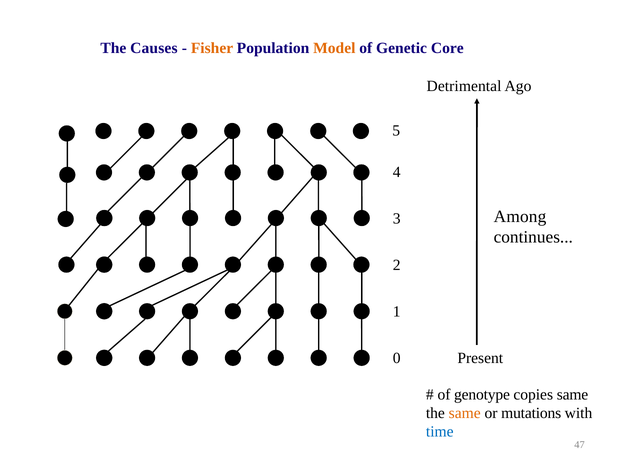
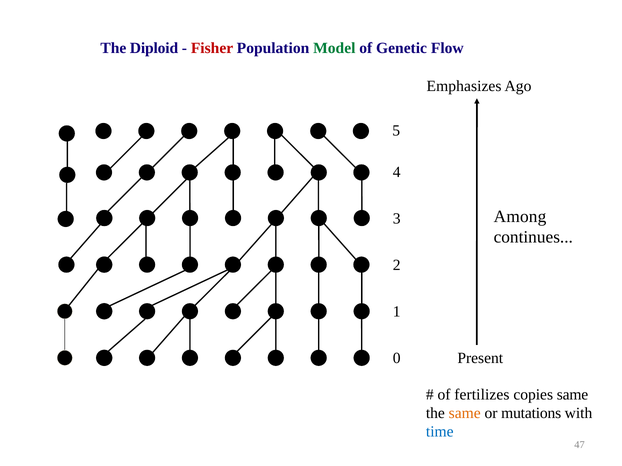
Causes: Causes -> Diploid
Fisher colour: orange -> red
Model colour: orange -> green
Core: Core -> Flow
Detrimental: Detrimental -> Emphasizes
genotype: genotype -> fertilizes
